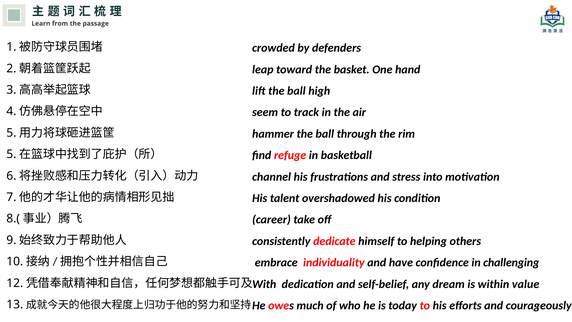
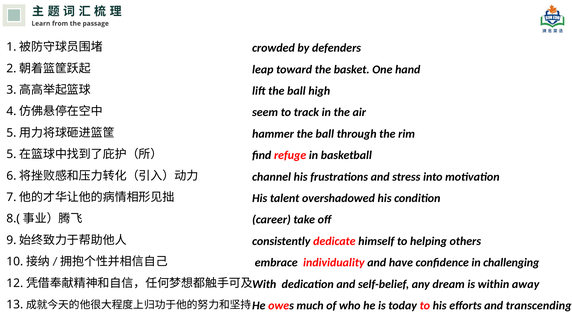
value: value -> away
courageously: courageously -> transcending
